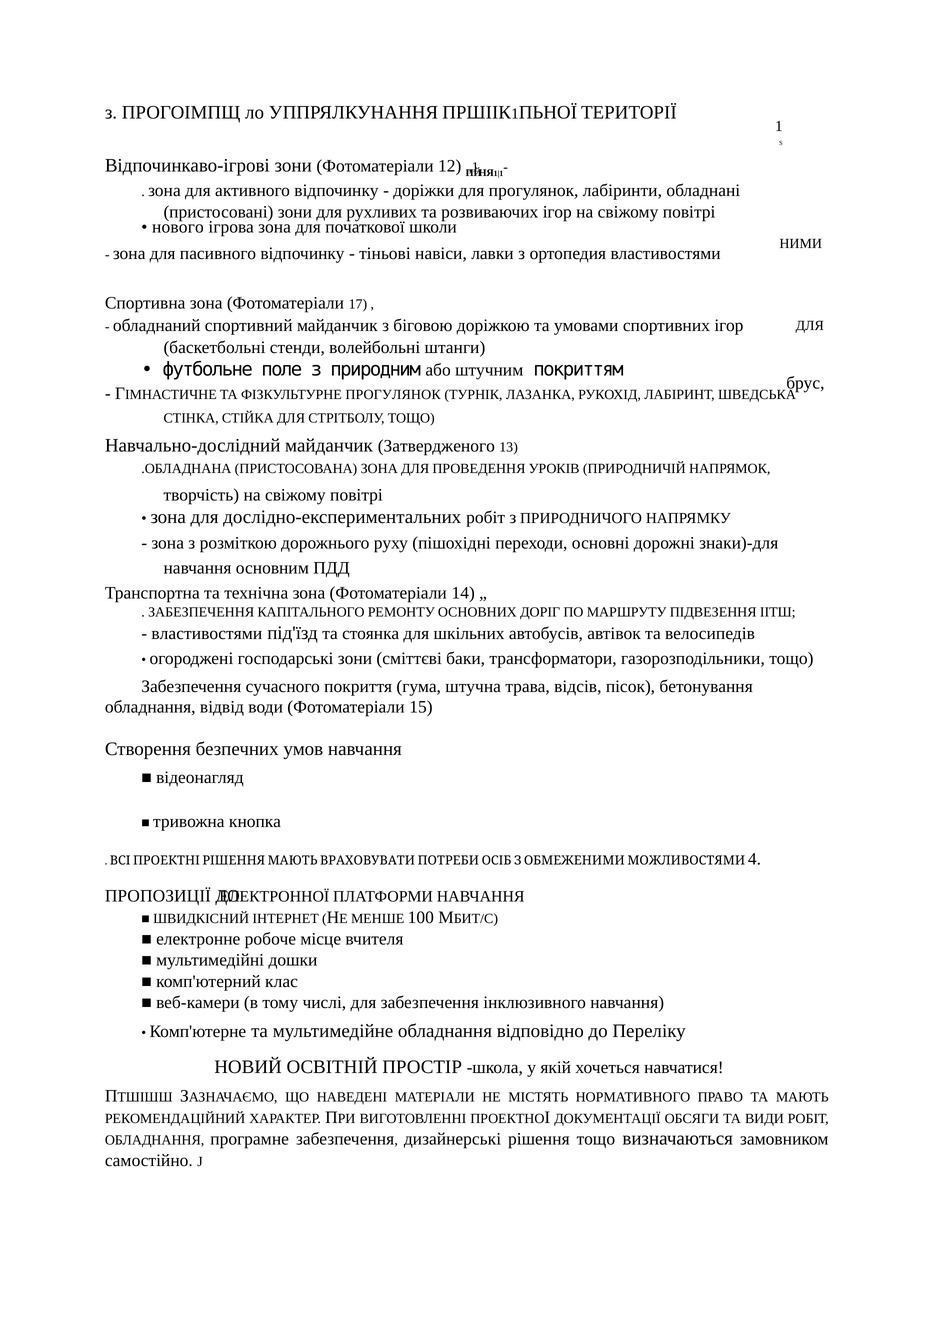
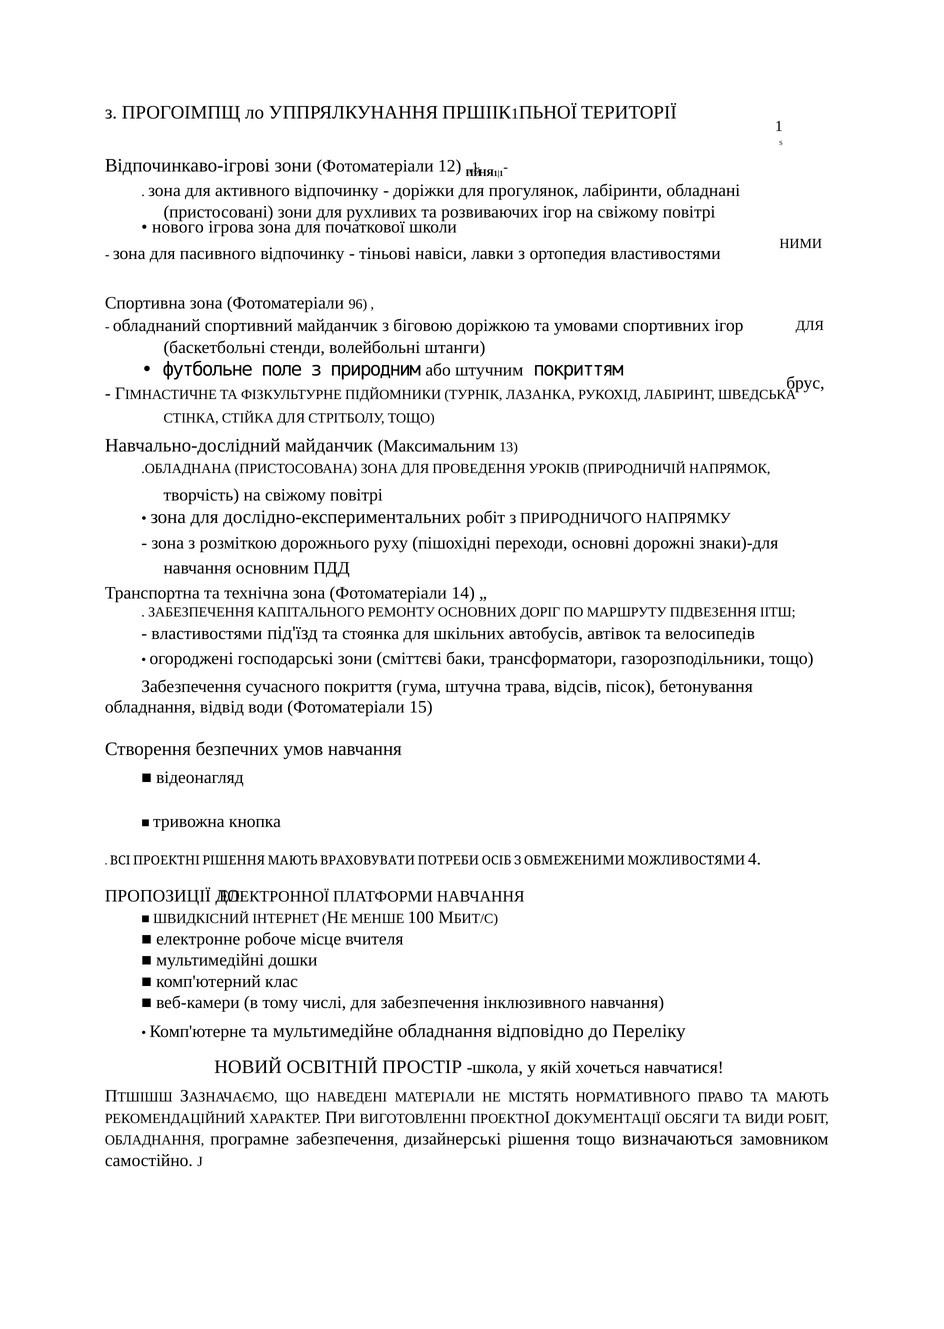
17: 17 -> 96
ФІЗКУЛЬТУРНЕ ПРОГУЛЯНОК: ПРОГУЛЯНОК -> ПІДЙОМНИКИ
Затвердженого: Затвердженого -> Максимальним
